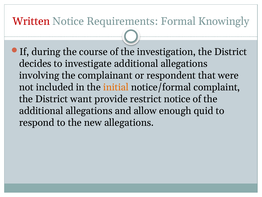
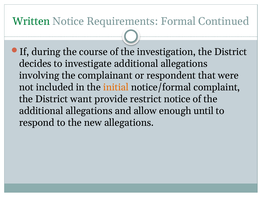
Written colour: red -> green
Knowingly: Knowingly -> Continued
quid: quid -> until
